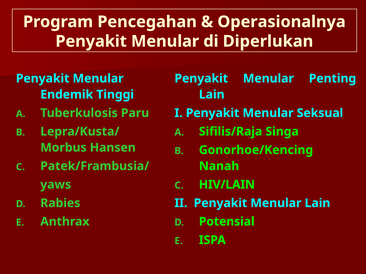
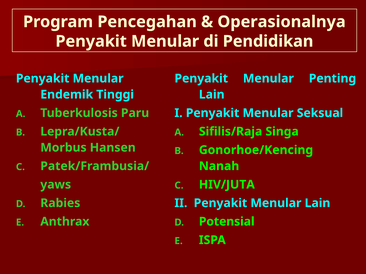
Diperlukan: Diperlukan -> Pendidikan
HIV/LAIN: HIV/LAIN -> HIV/JUTA
